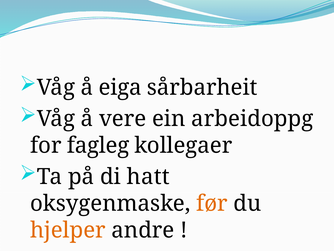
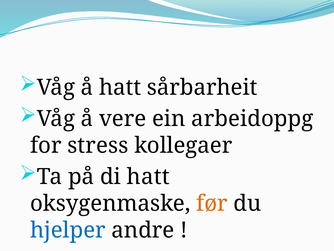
å eiga: eiga -> hatt
fagleg: fagleg -> stress
hjelper colour: orange -> blue
